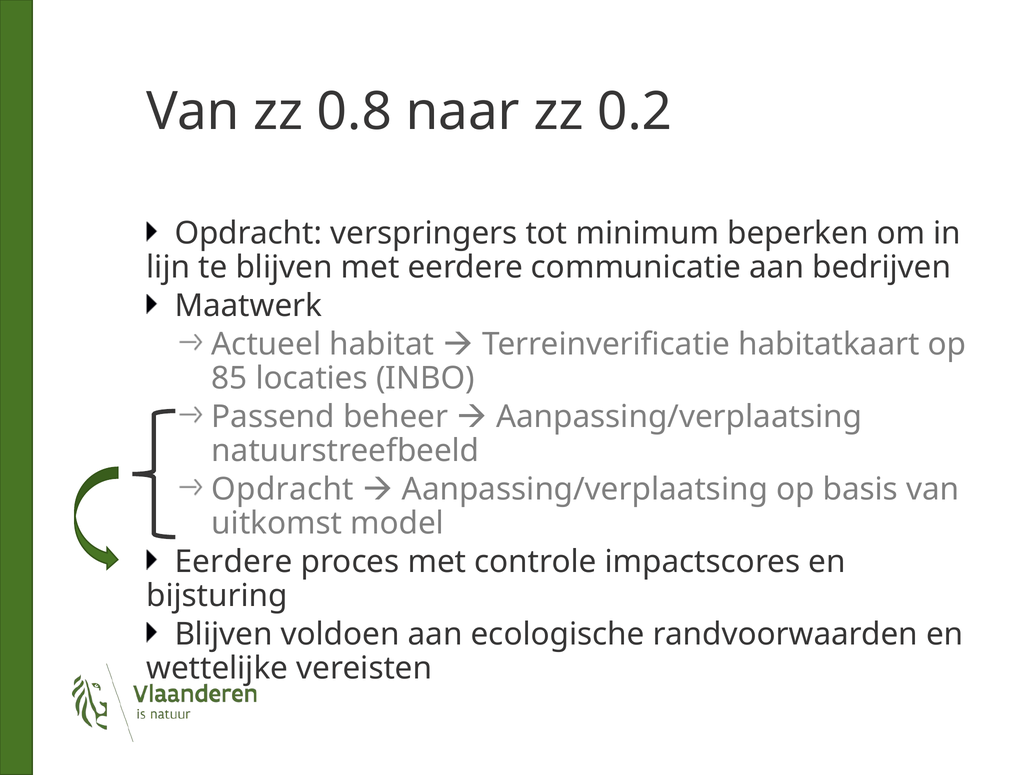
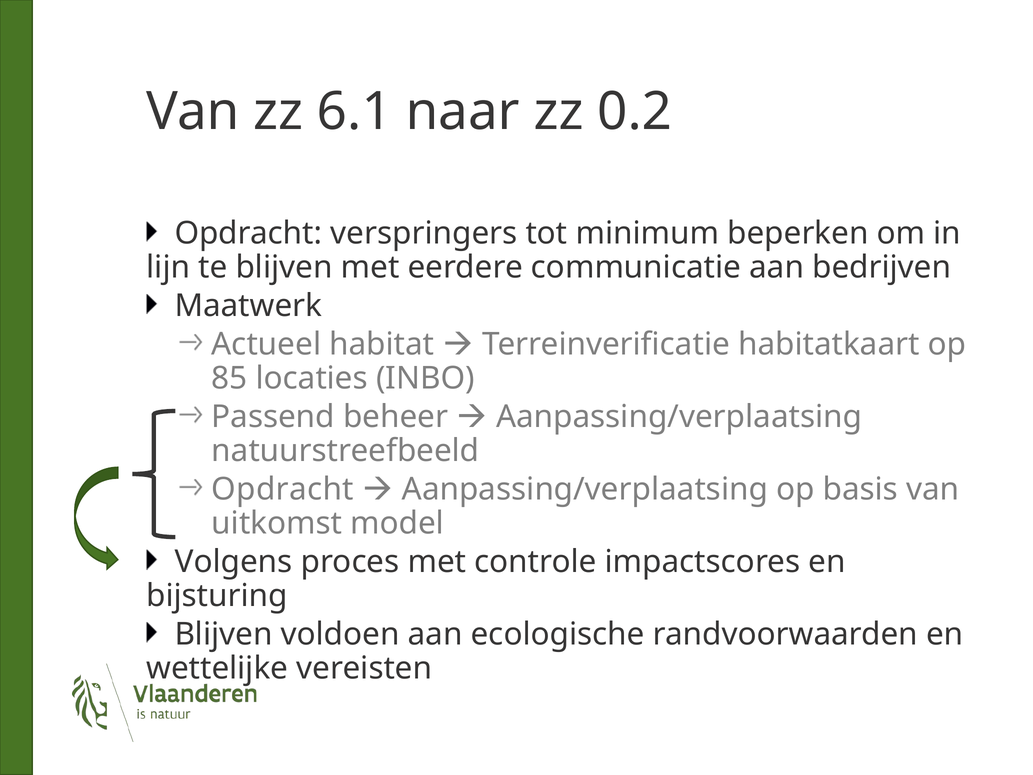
0.8: 0.8 -> 6.1
Eerdere at (233, 561): Eerdere -> Volgens
